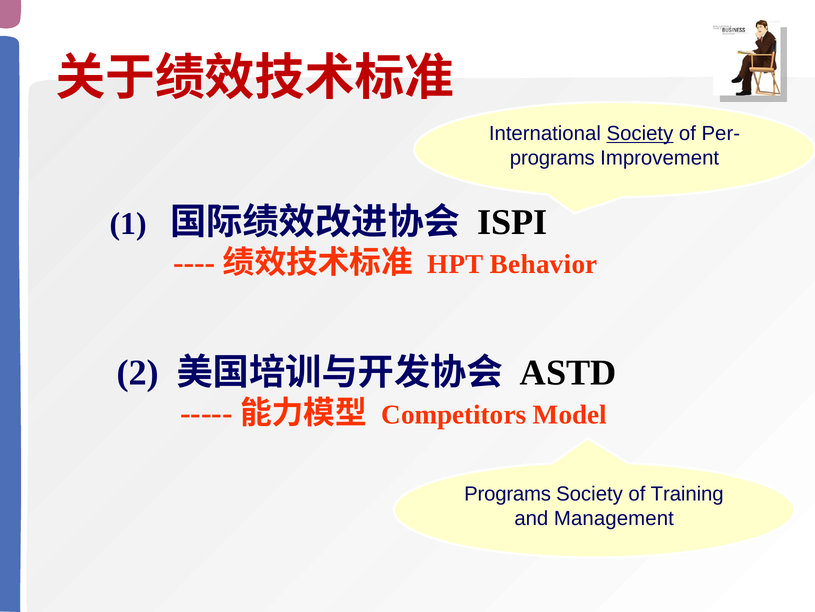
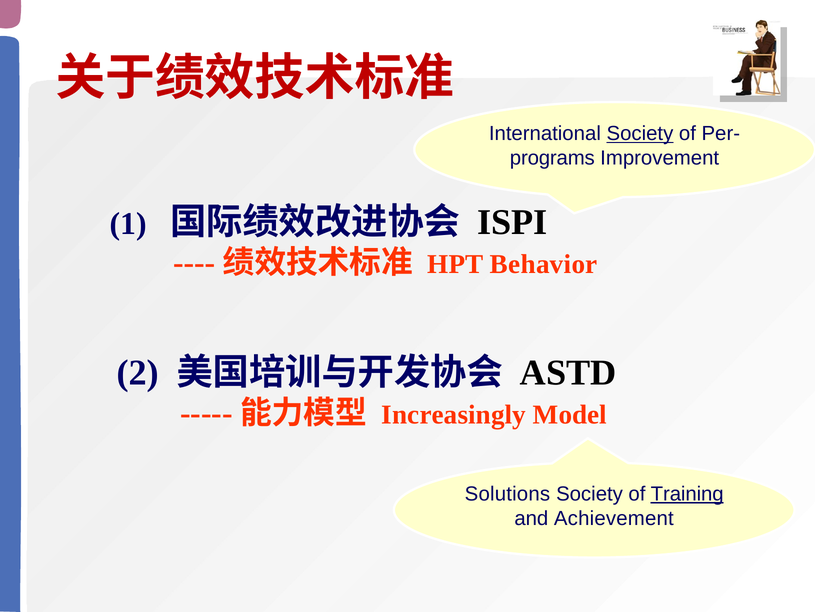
Competitors: Competitors -> Increasingly
Programs at (508, 493): Programs -> Solutions
Training underline: none -> present
Management: Management -> Achievement
